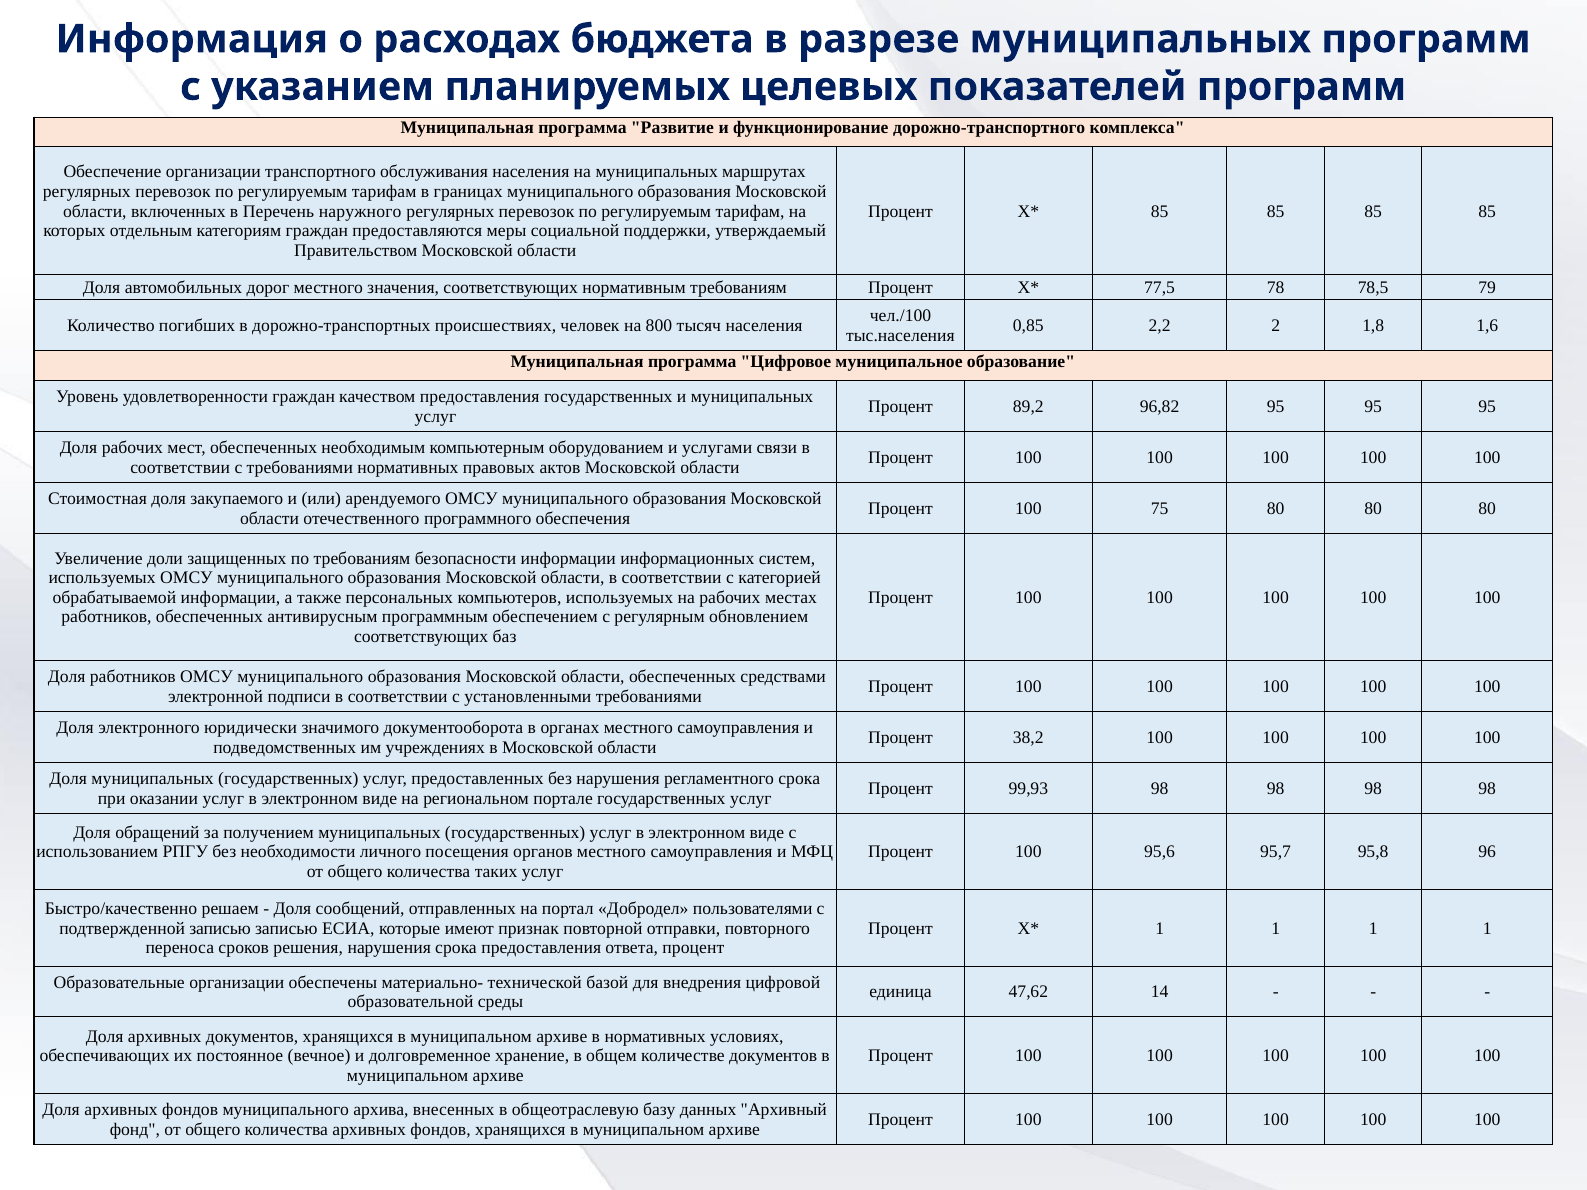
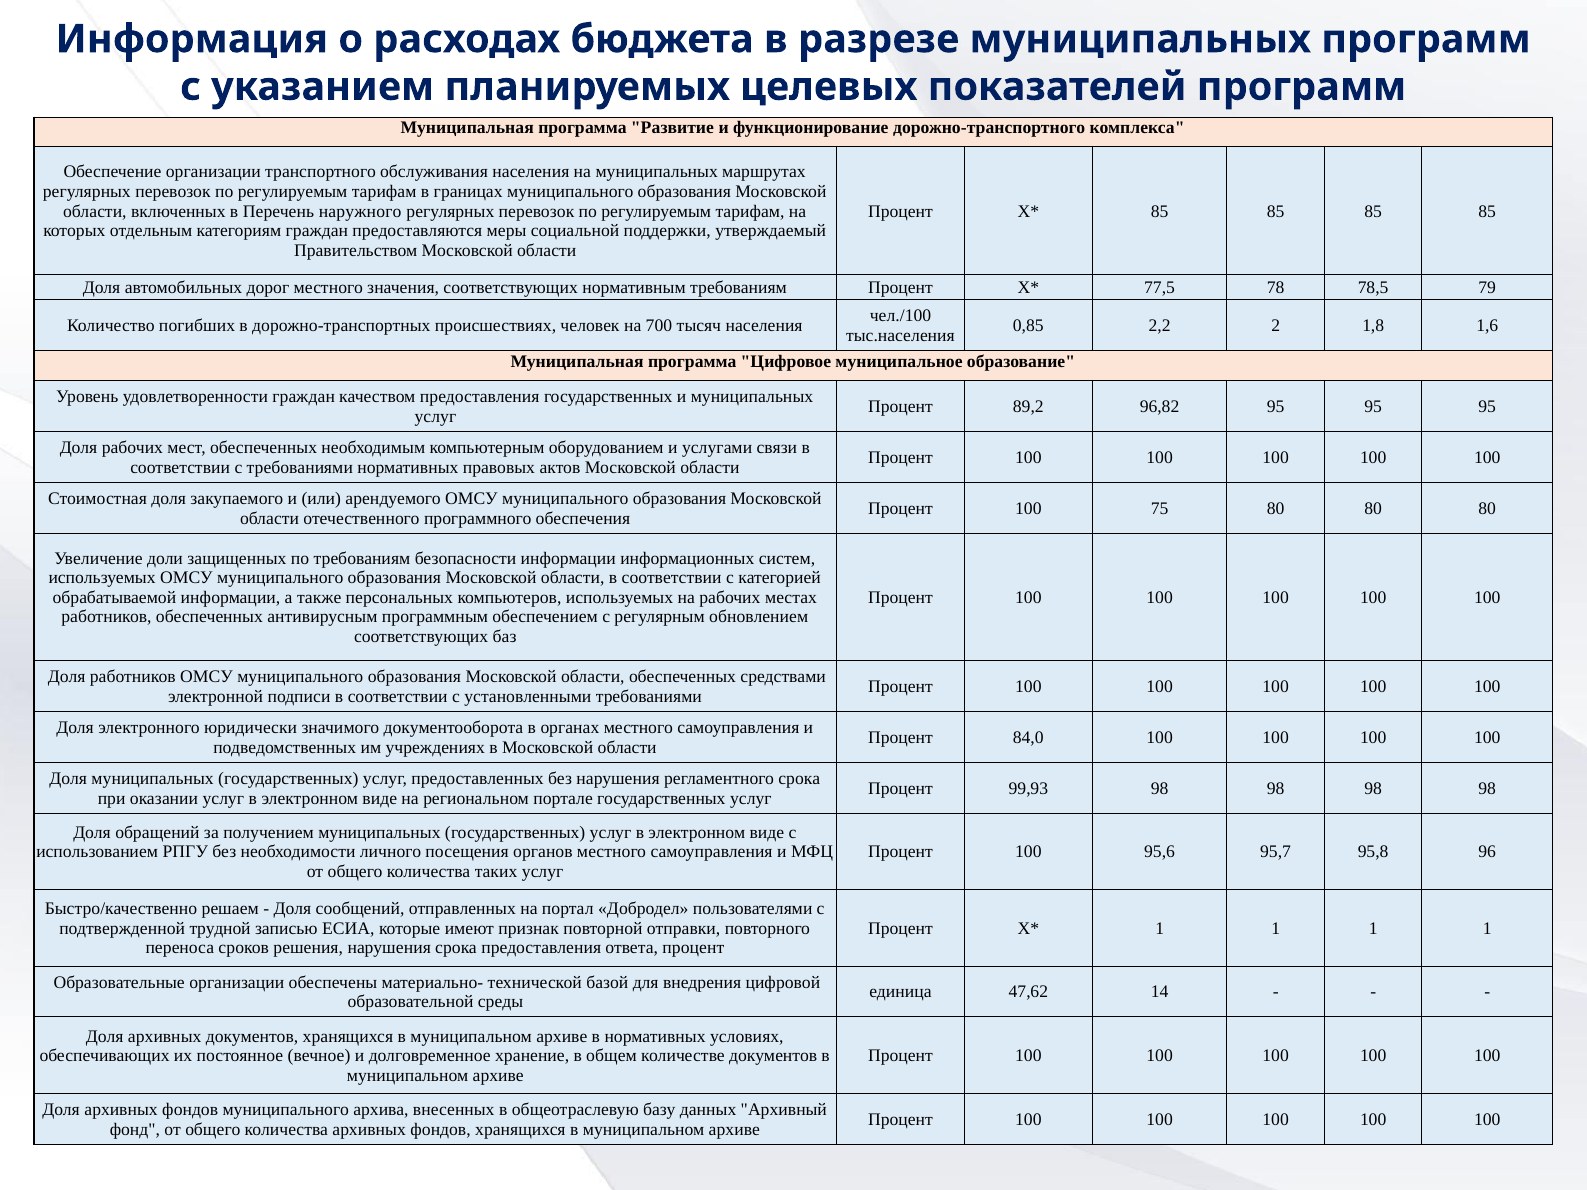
800: 800 -> 700
38,2: 38,2 -> 84,0
подтвержденной записью: записью -> трудной
